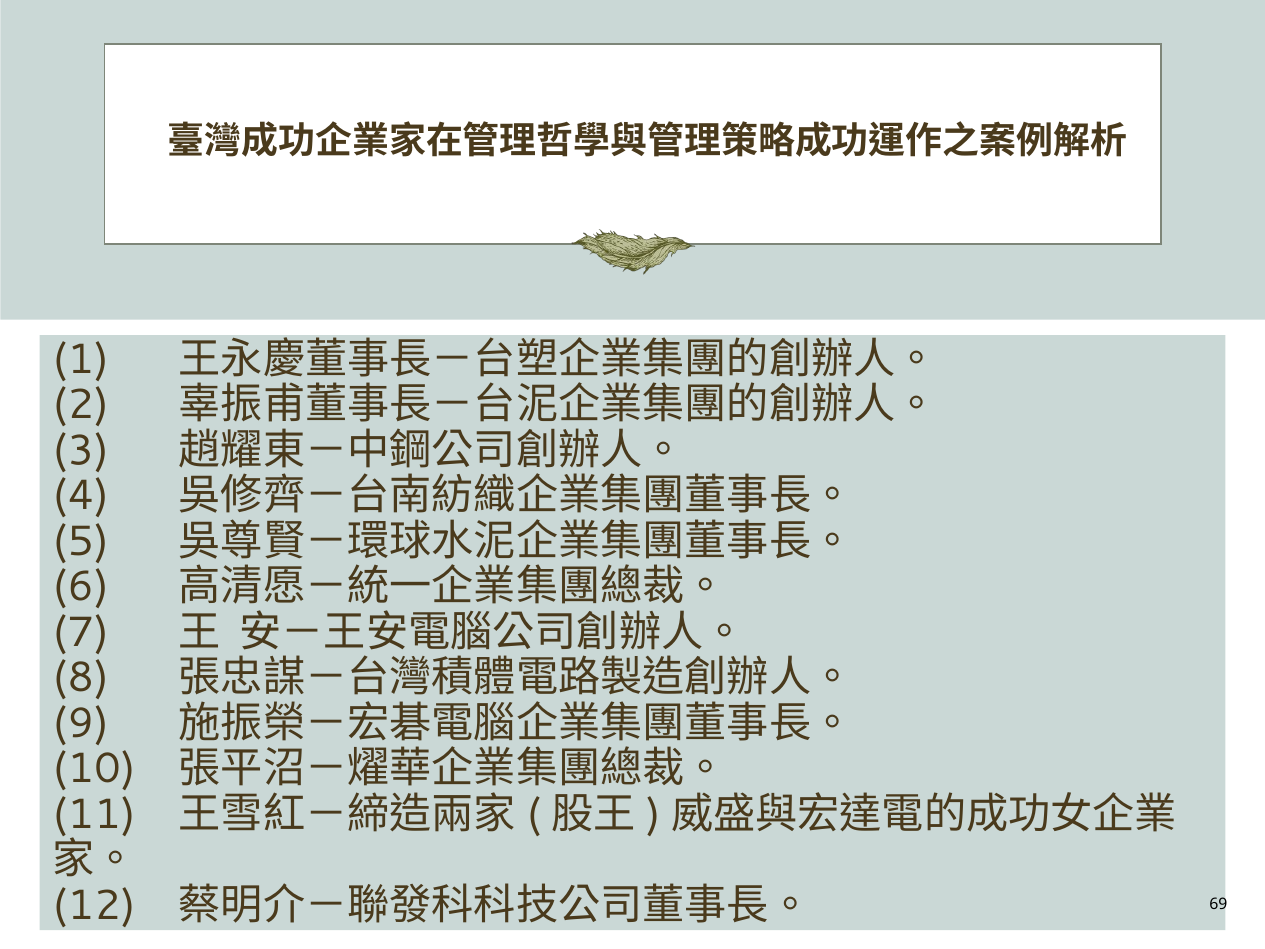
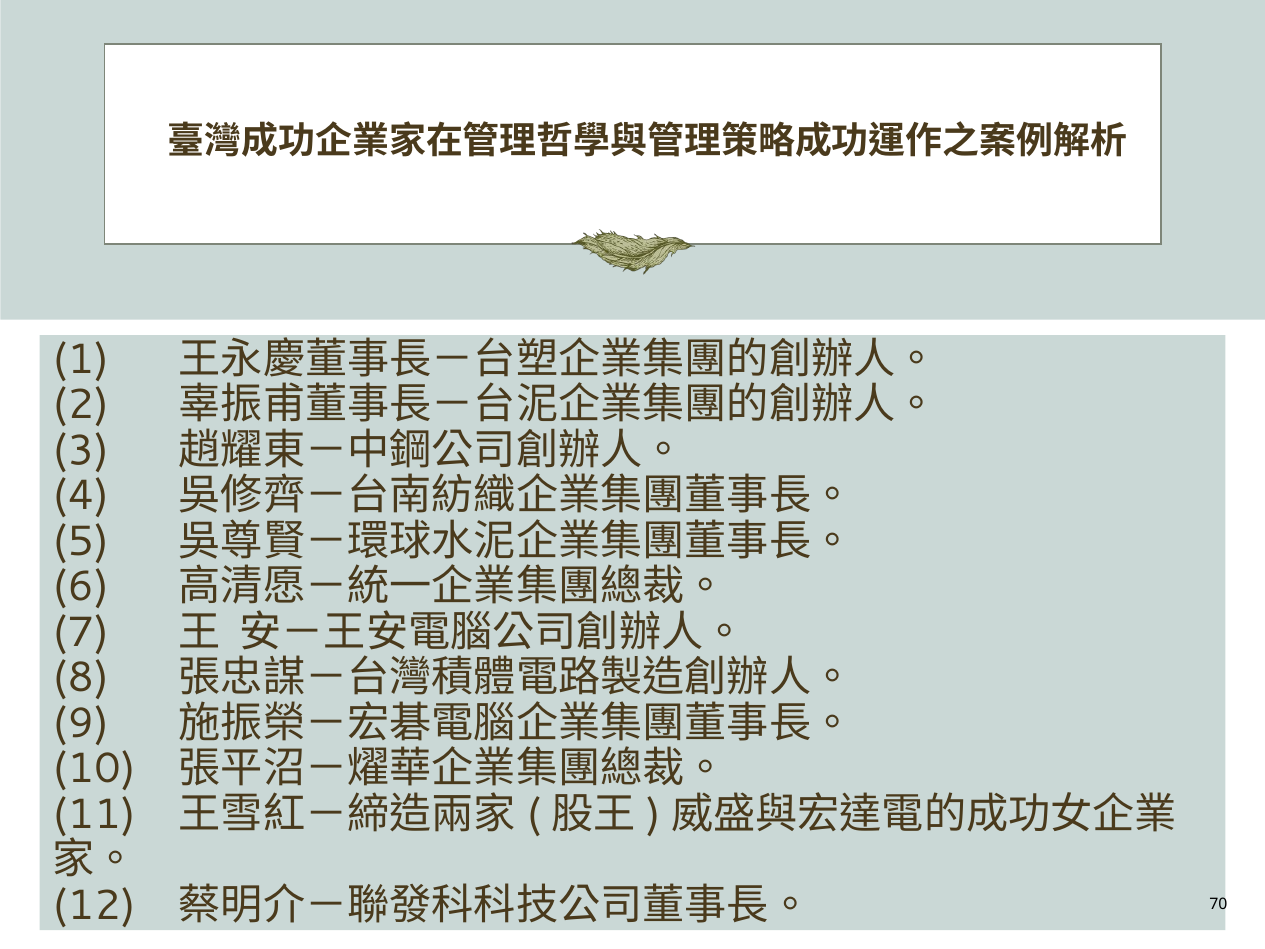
69: 69 -> 70
